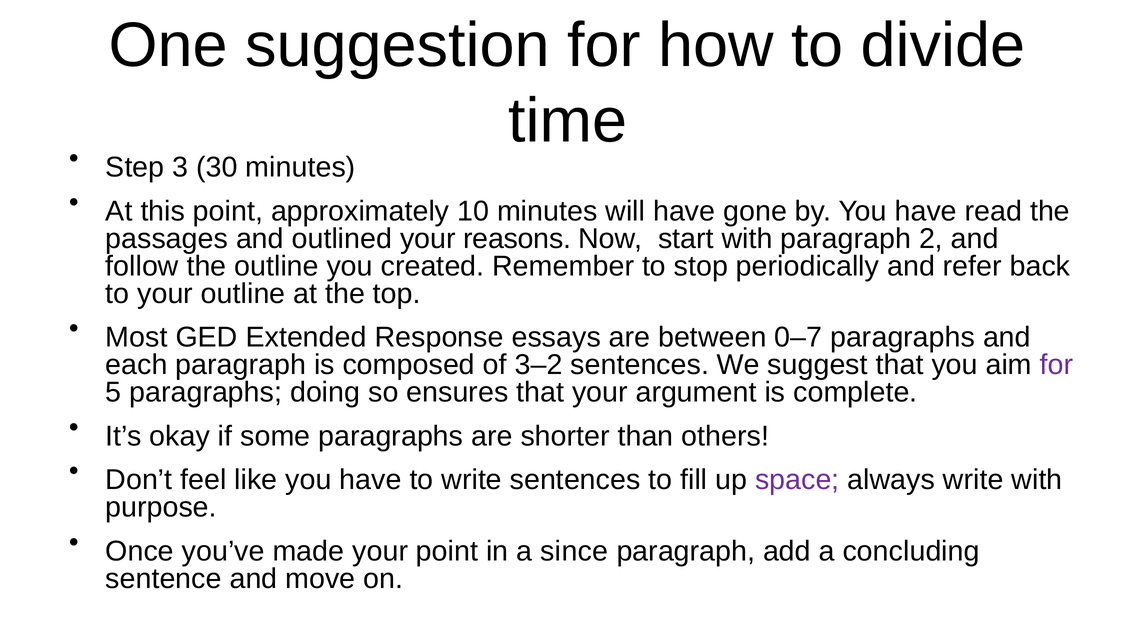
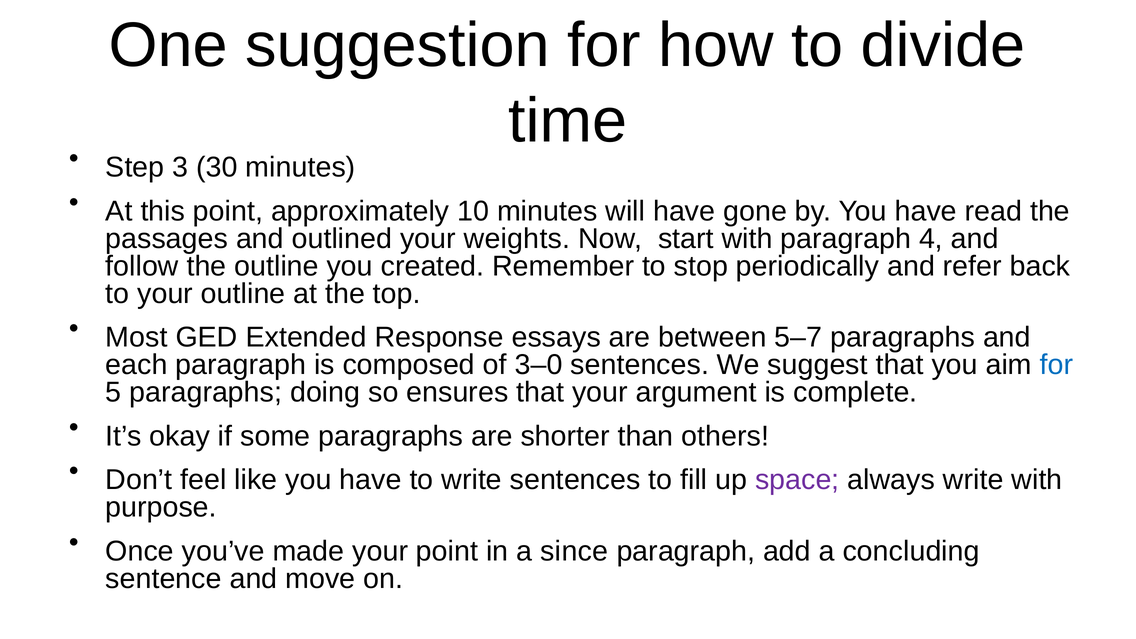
reasons: reasons -> weights
2: 2 -> 4
0–7: 0–7 -> 5–7
3–2: 3–2 -> 3–0
for at (1056, 365) colour: purple -> blue
